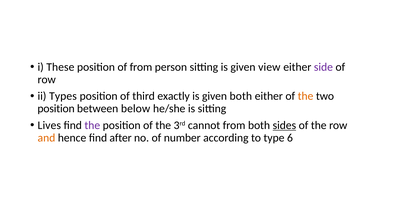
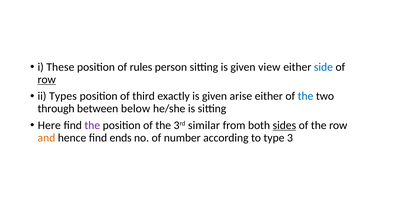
of from: from -> rules
side colour: purple -> blue
row at (47, 79) underline: none -> present
given both: both -> arise
the at (306, 96) colour: orange -> blue
position at (56, 109): position -> through
Lives: Lives -> Here
cannot: cannot -> similar
after: after -> ends
6: 6 -> 3
